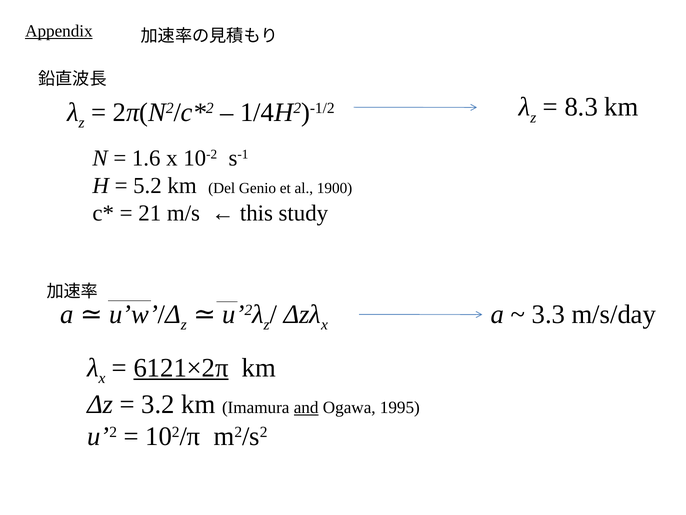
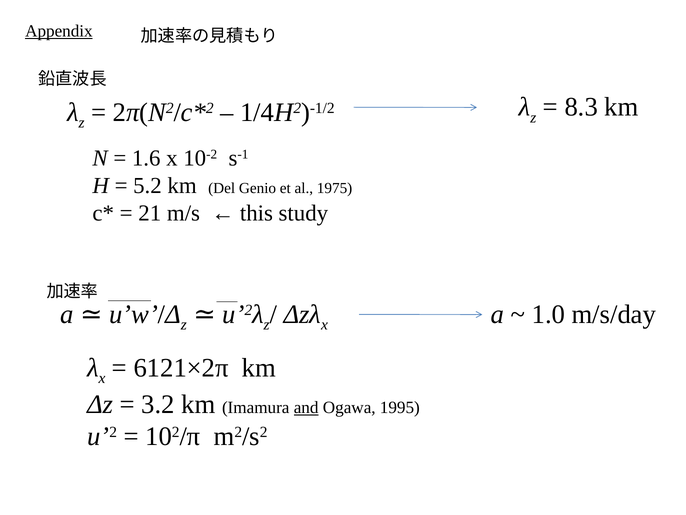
1900: 1900 -> 1975
3.3: 3.3 -> 1.0
6121×2π underline: present -> none
